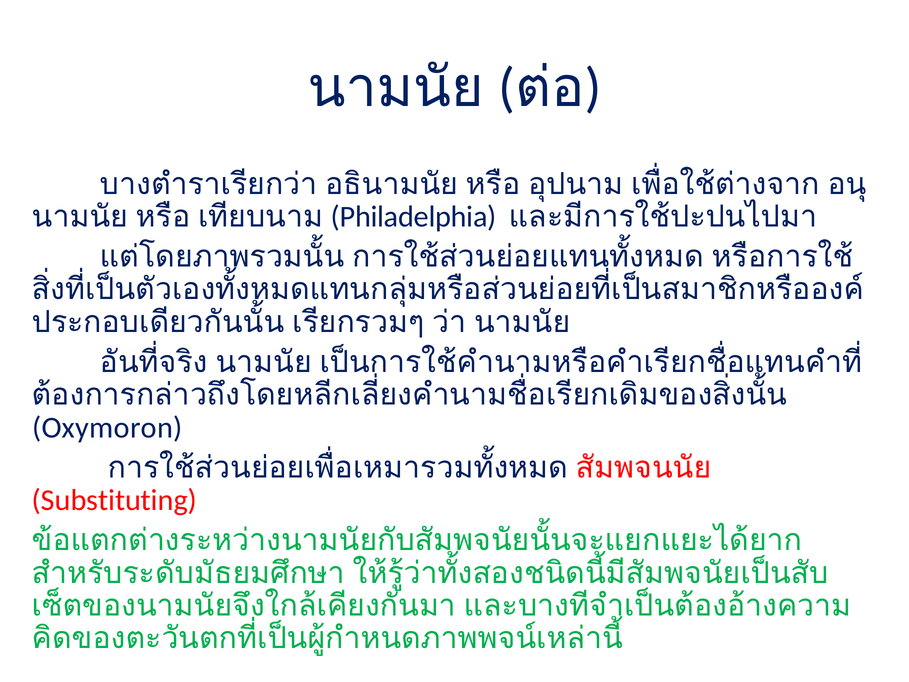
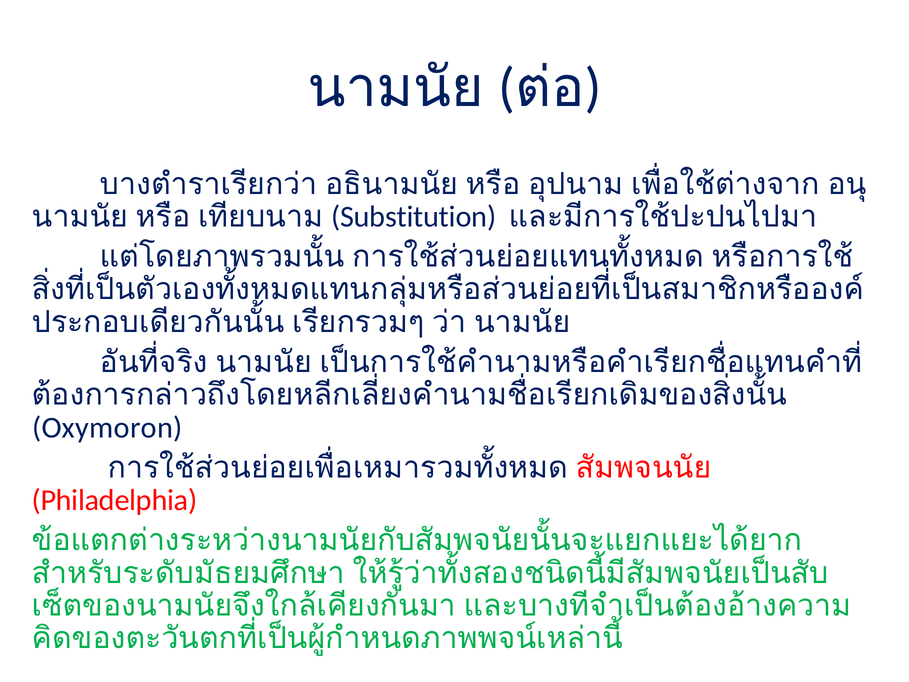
Philadelphia: Philadelphia -> Substitution
Substituting: Substituting -> Philadelphia
